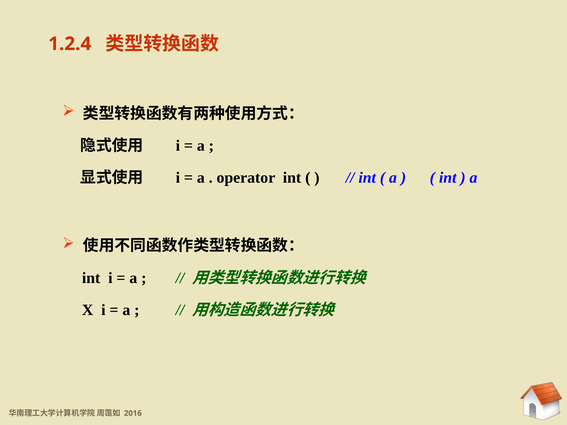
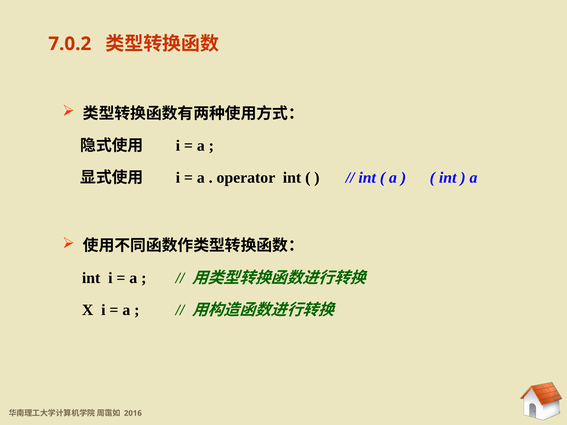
1.2.4: 1.2.4 -> 7.0.2
